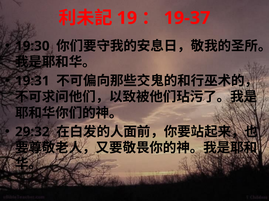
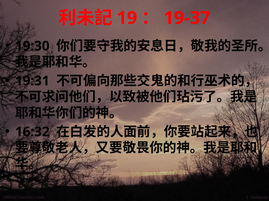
29:32: 29:32 -> 16:32
